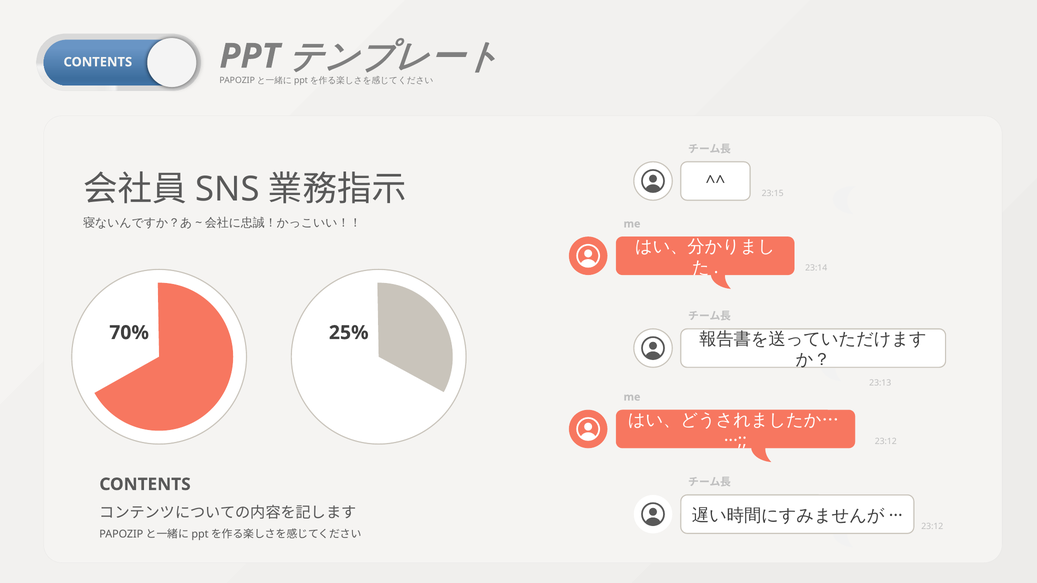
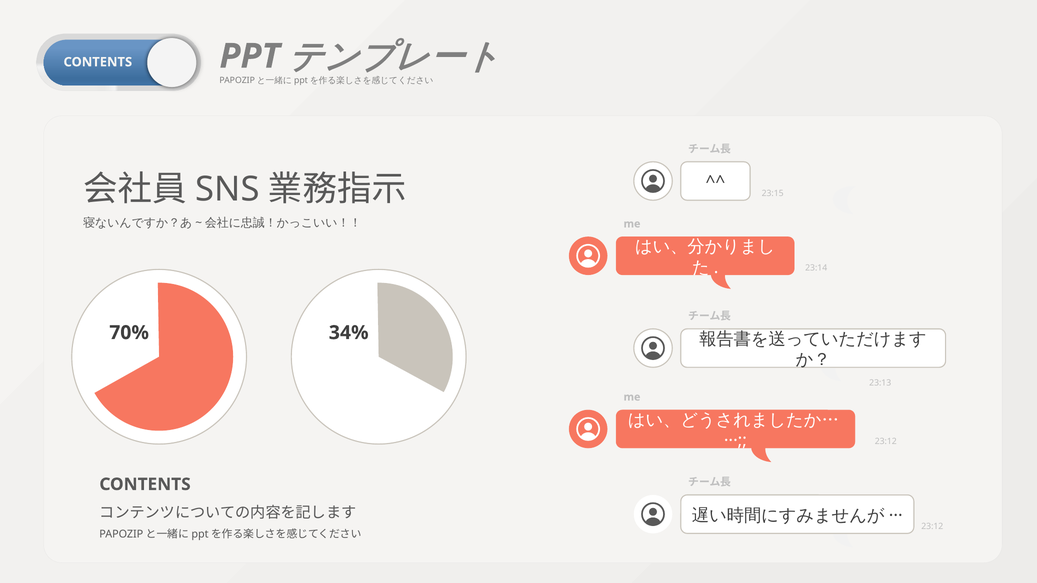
25%: 25% -> 34%
